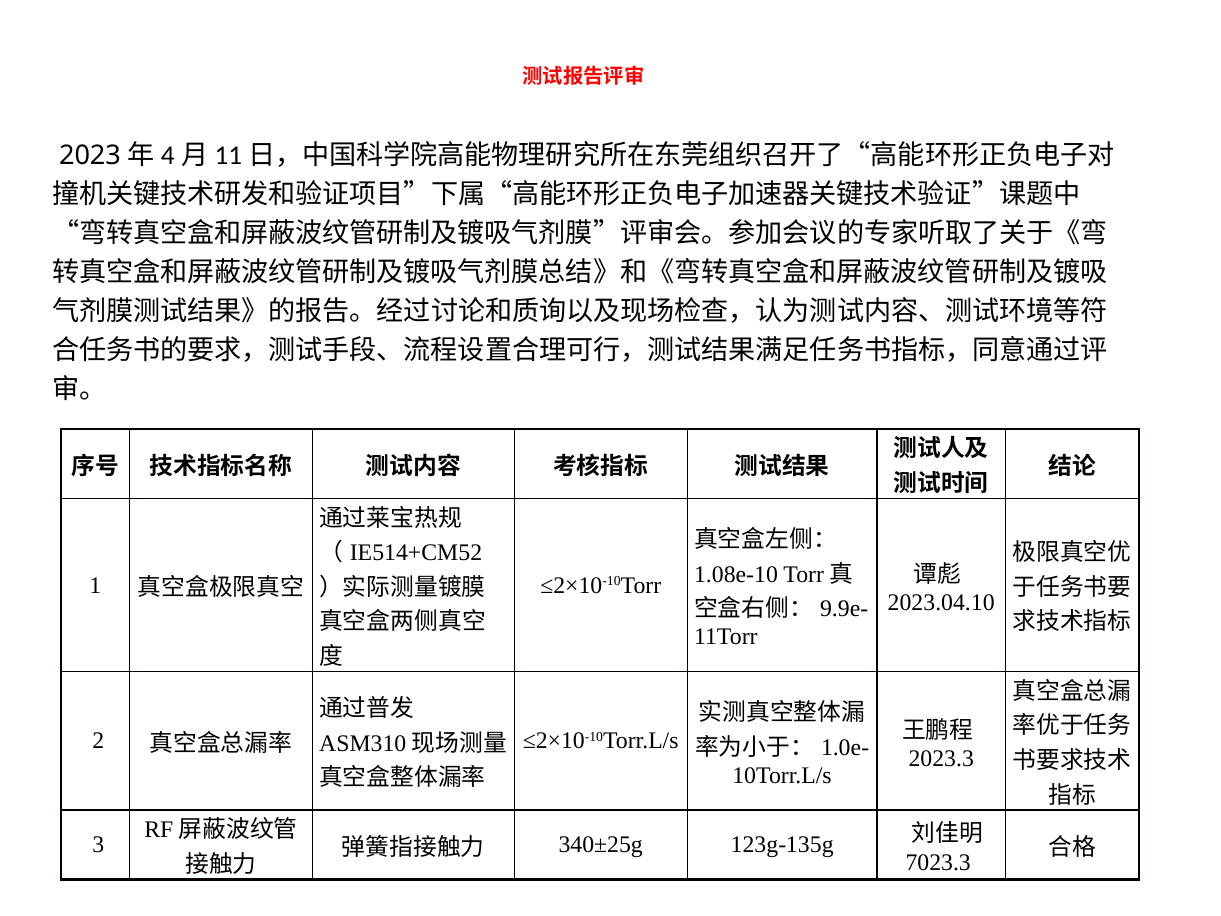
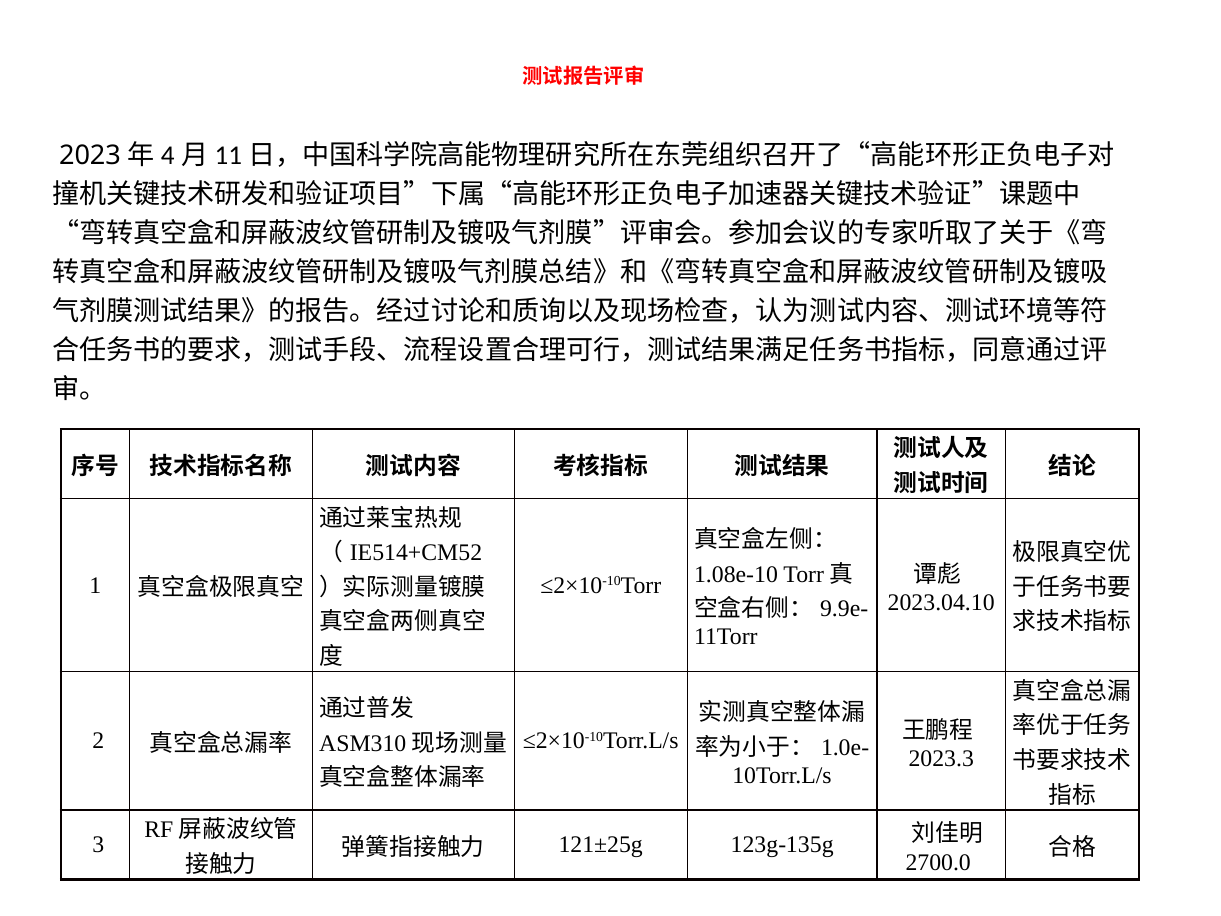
340±25g: 340±25g -> 121±25g
7023.3: 7023.3 -> 2700.0
